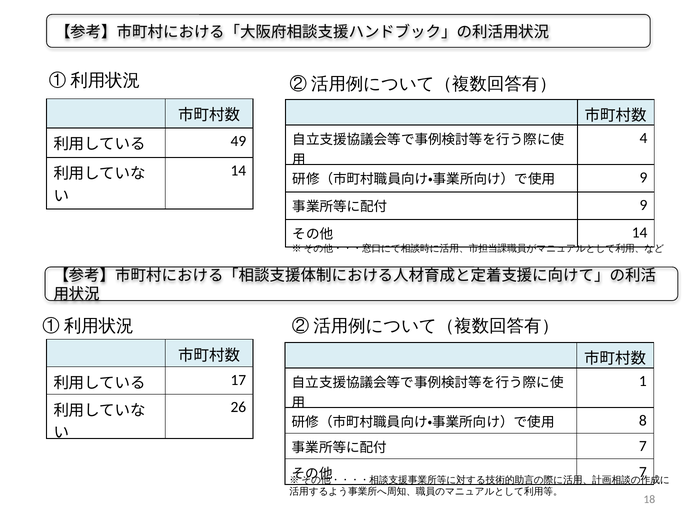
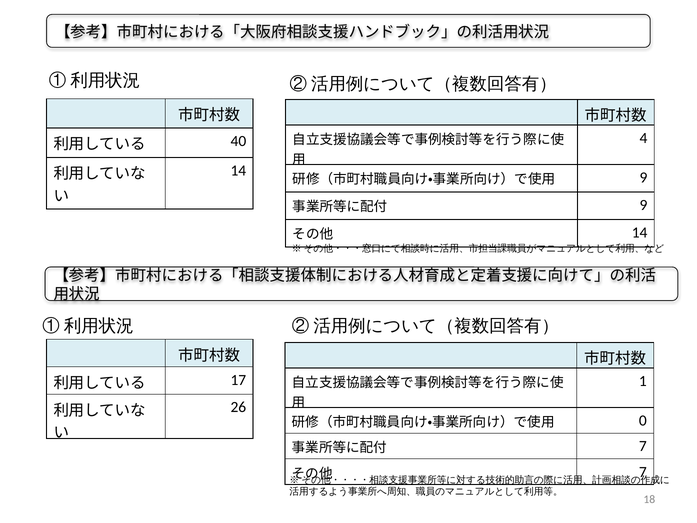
49: 49 -> 40
8: 8 -> 0
